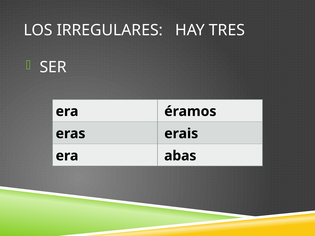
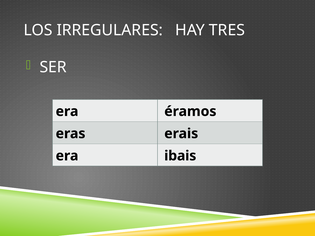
abas: abas -> ibais
